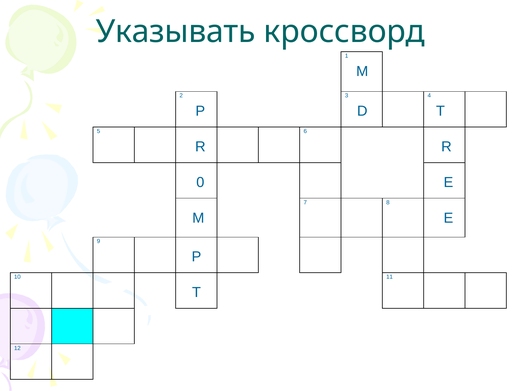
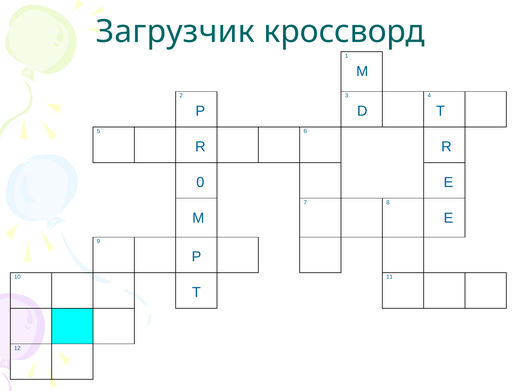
Указывать: Указывать -> Загрузчик
